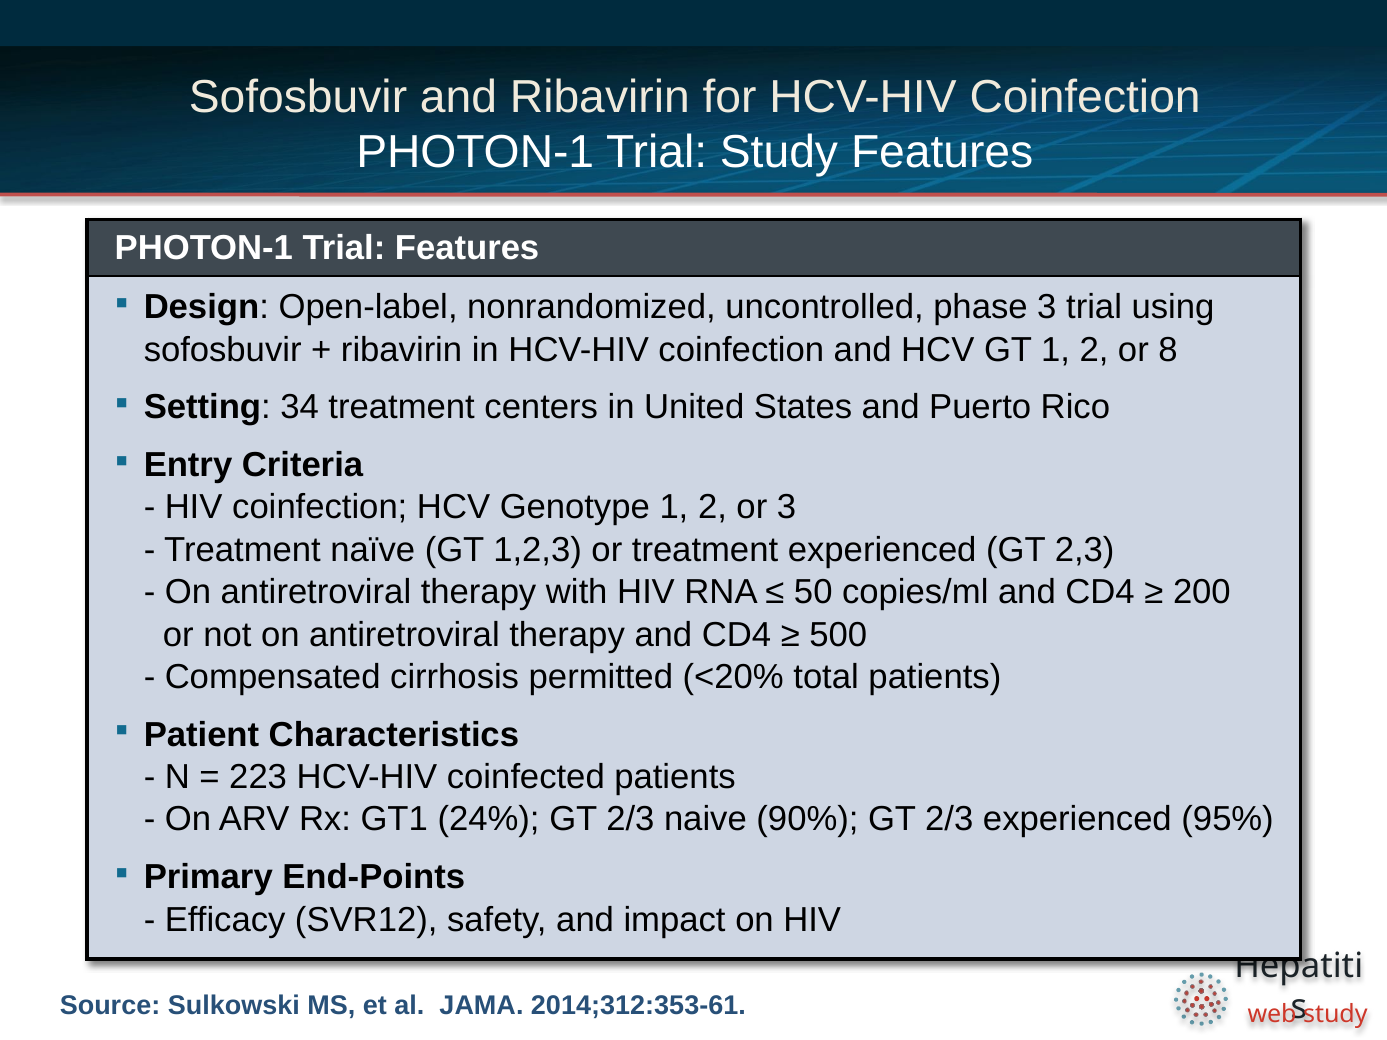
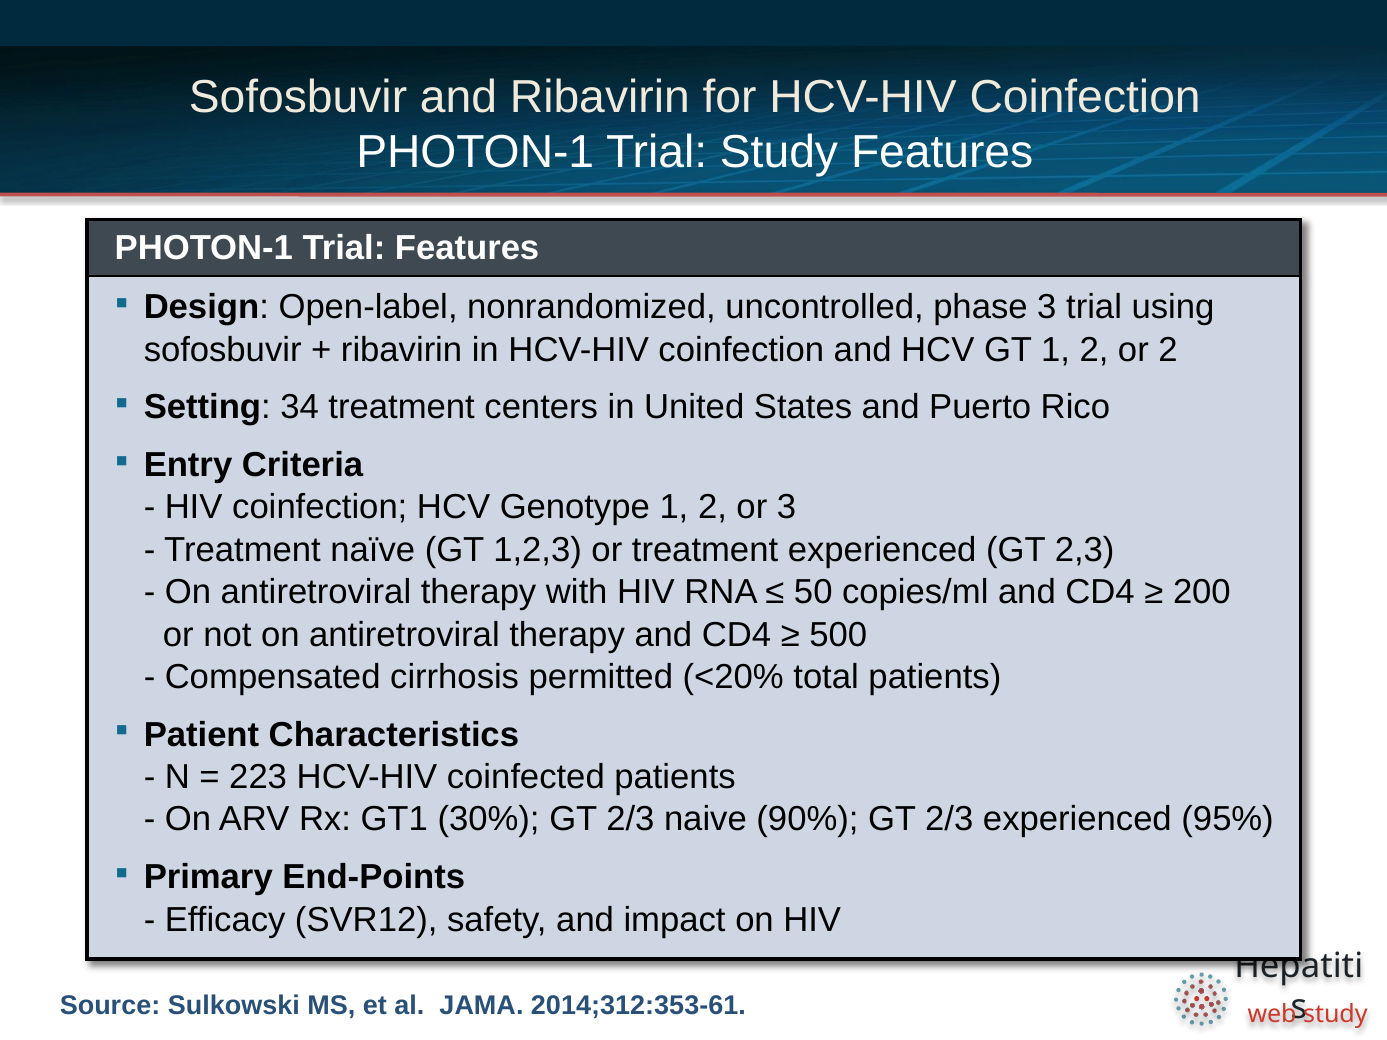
or 8: 8 -> 2
24%: 24% -> 30%
